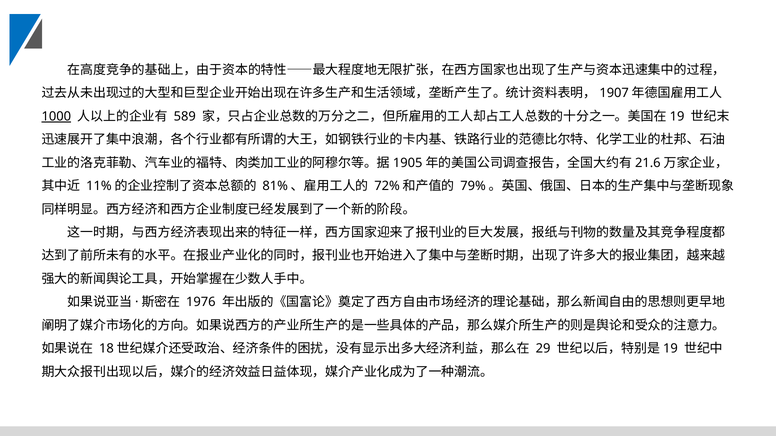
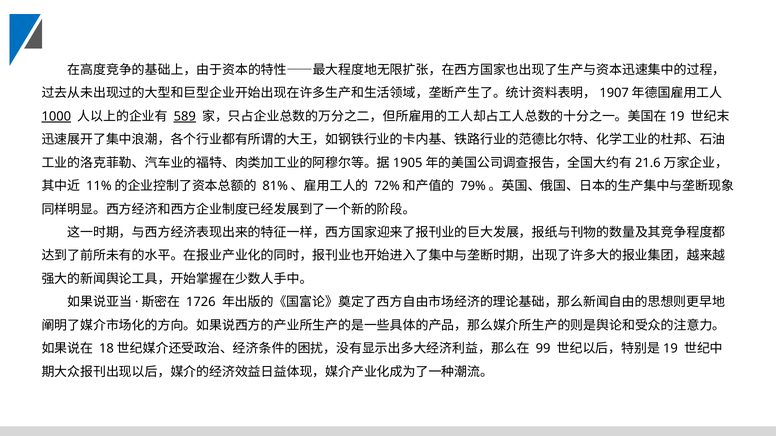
589 underline: none -> present
1976: 1976 -> 1726
29: 29 -> 99
